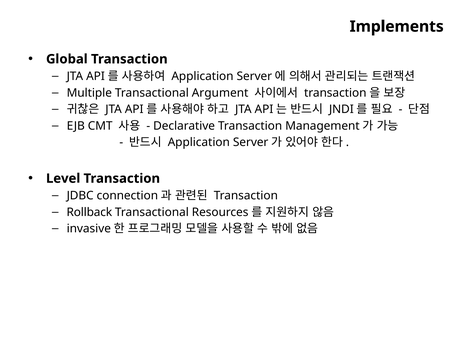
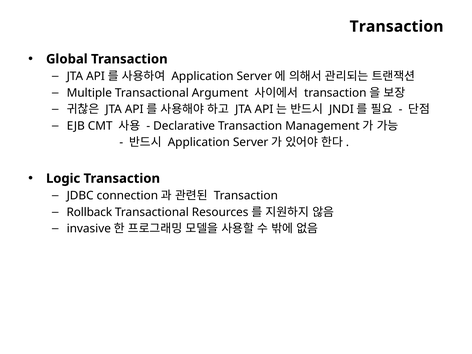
Implements at (397, 27): Implements -> Transaction
Level: Level -> Logic
